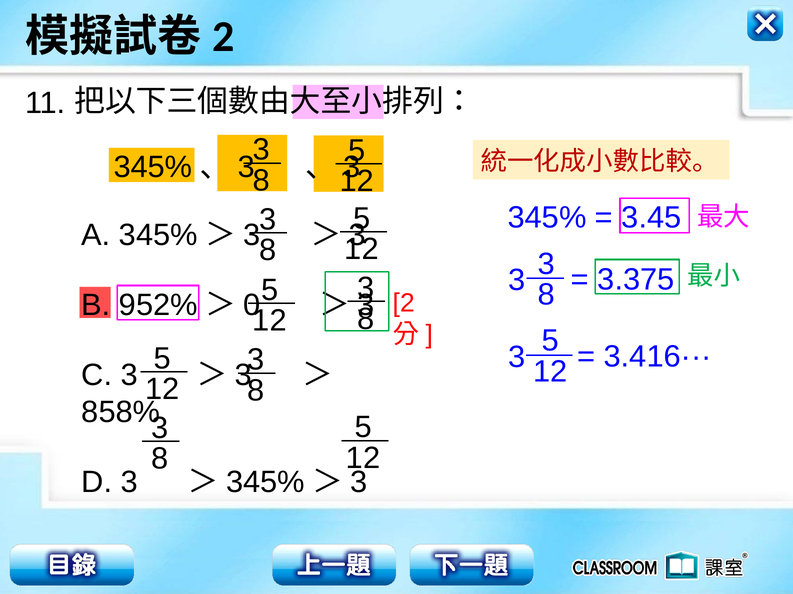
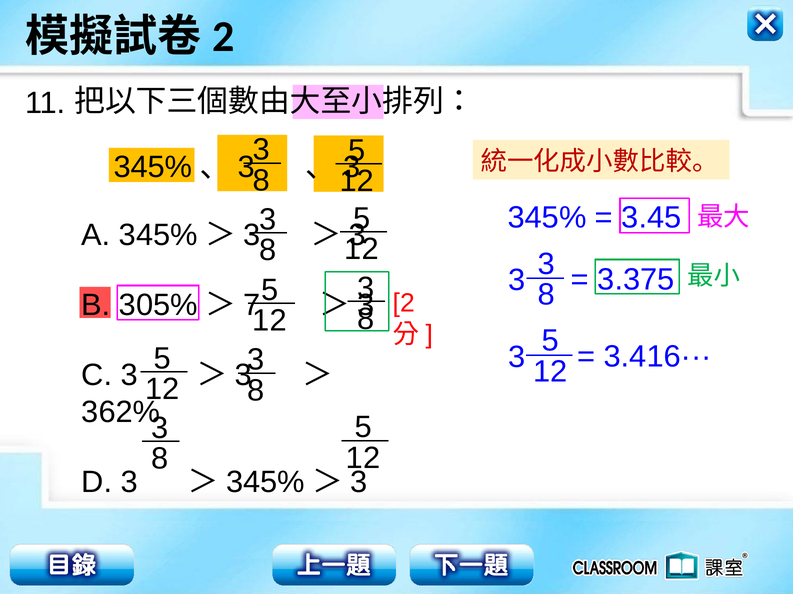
952%: 952% -> 305%
0: 0 -> 7
858%: 858% -> 362%
